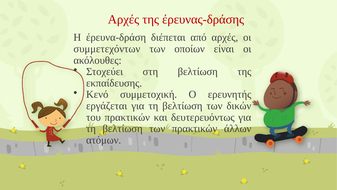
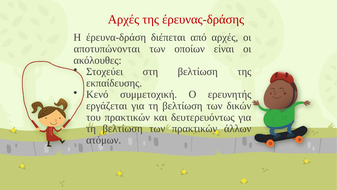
συμμετεχόντων: συμμετεχόντων -> αποτυπώνονται
